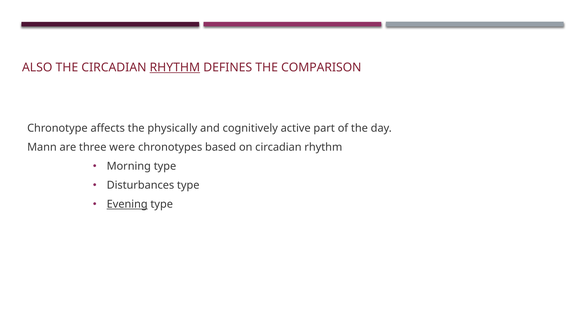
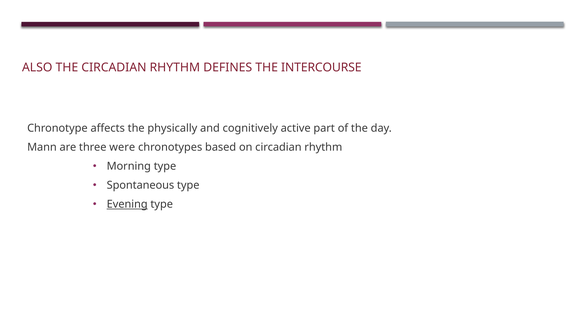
RHYTHM at (175, 67) underline: present -> none
COMPARISON: COMPARISON -> INTERCOURSE
Disturbances: Disturbances -> Spontaneous
